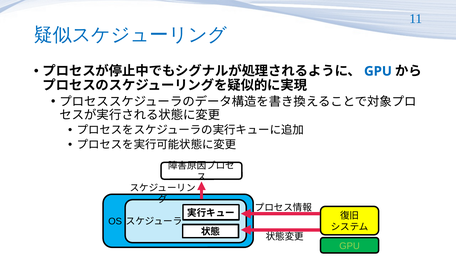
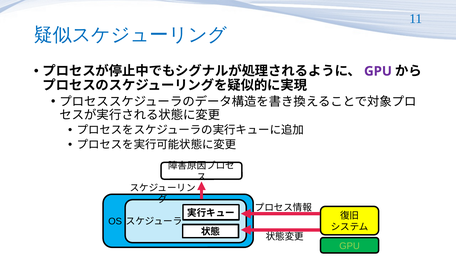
GPU at (378, 71) colour: blue -> purple
